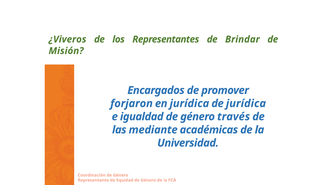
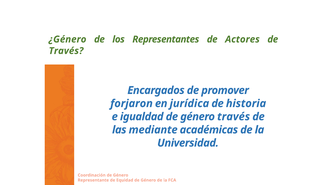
¿Viveros: ¿Viveros -> ¿Género
Brindar: Brindar -> Actores
Misión at (66, 51): Misión -> Través
de jurídica: jurídica -> historia
